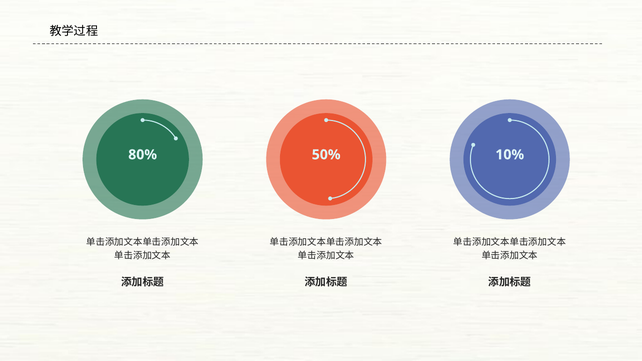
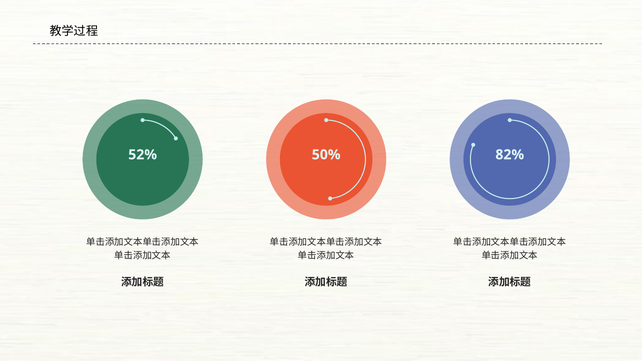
80%: 80% -> 52%
10%: 10% -> 82%
